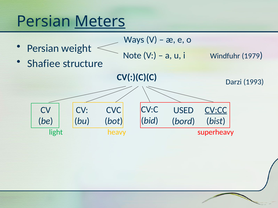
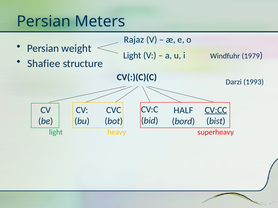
Meters underline: present -> none
Ways: Ways -> Rajaz
Note at (132, 56): Note -> Light
USED: USED -> HALF
